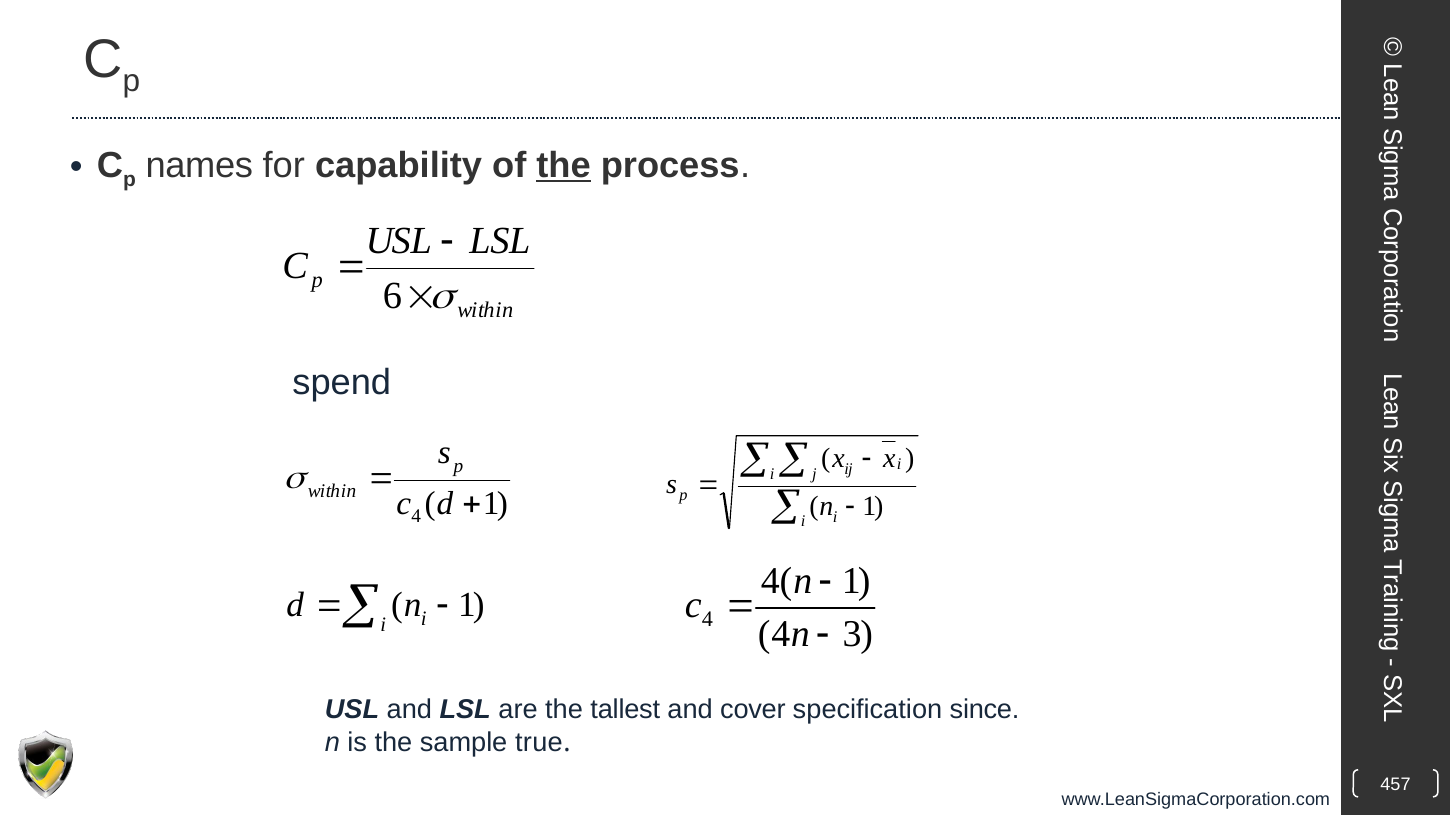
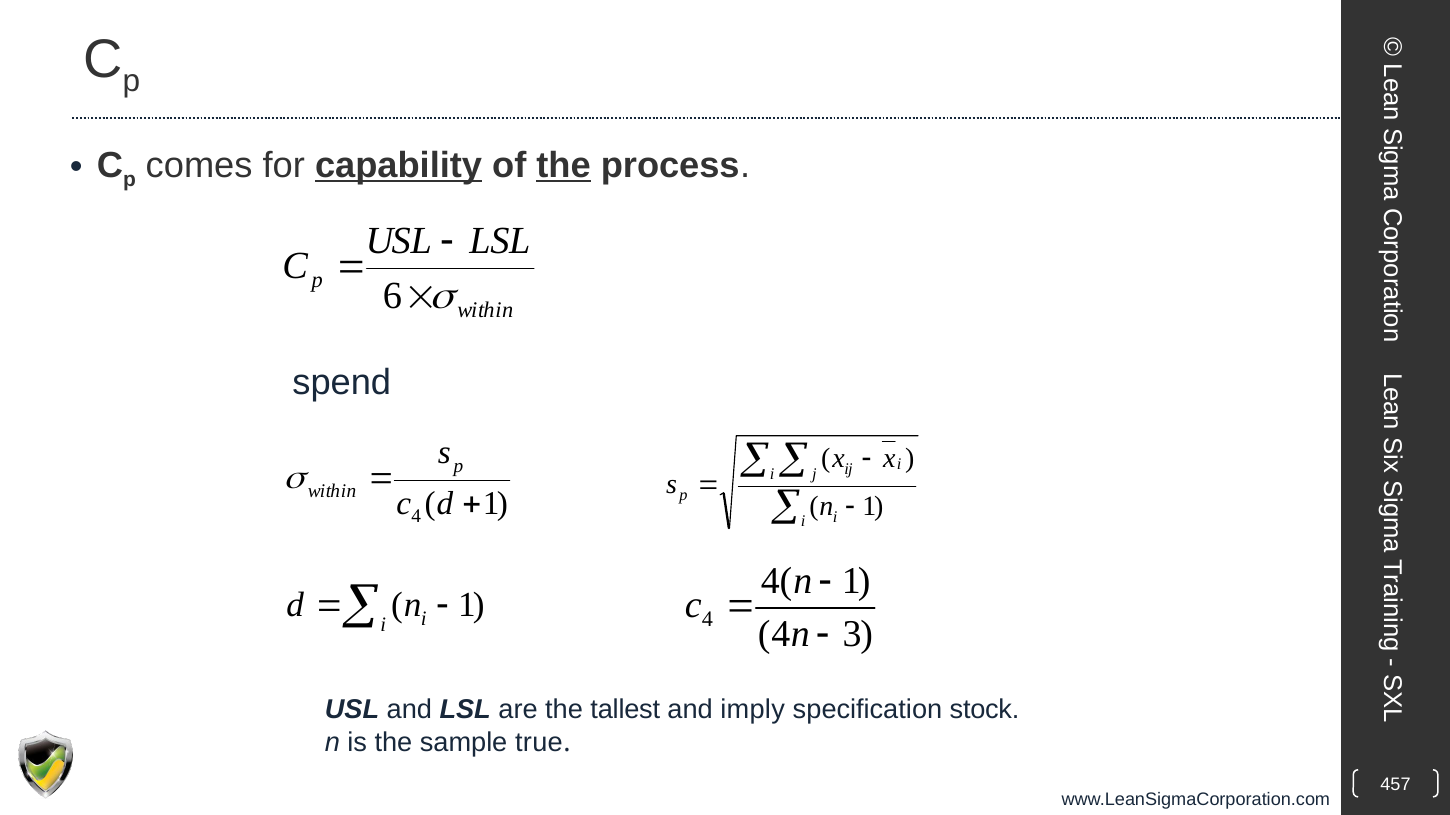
names: names -> comes
capability underline: none -> present
cover: cover -> imply
since: since -> stock
